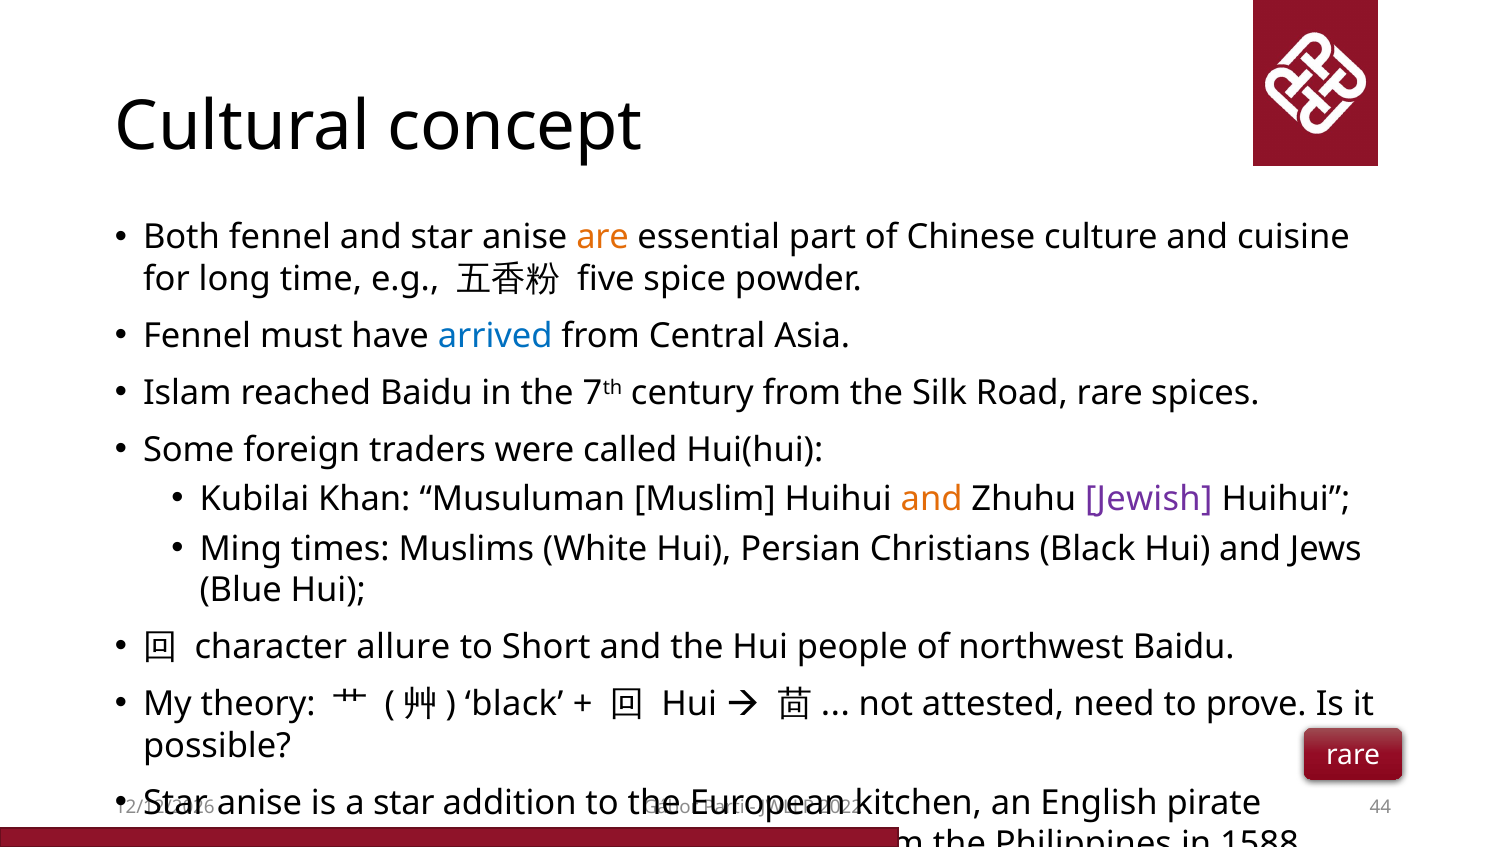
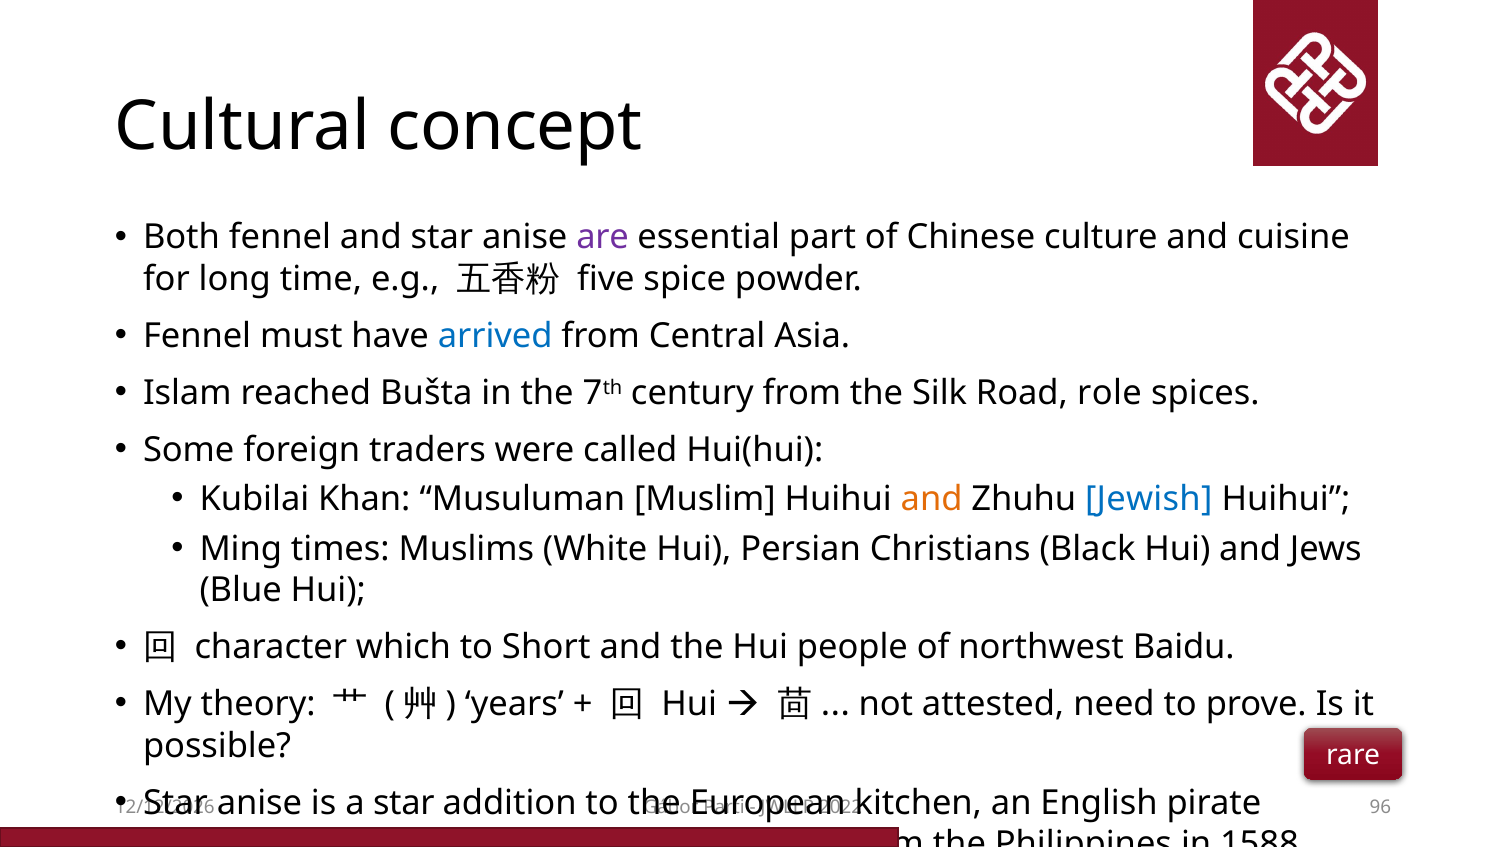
are colour: orange -> purple
reached Baidu: Baidu -> Bušta
Road rare: rare -> role
Jewish colour: purple -> blue
allure: allure -> which
black at (514, 704): black -> years
44: 44 -> 96
